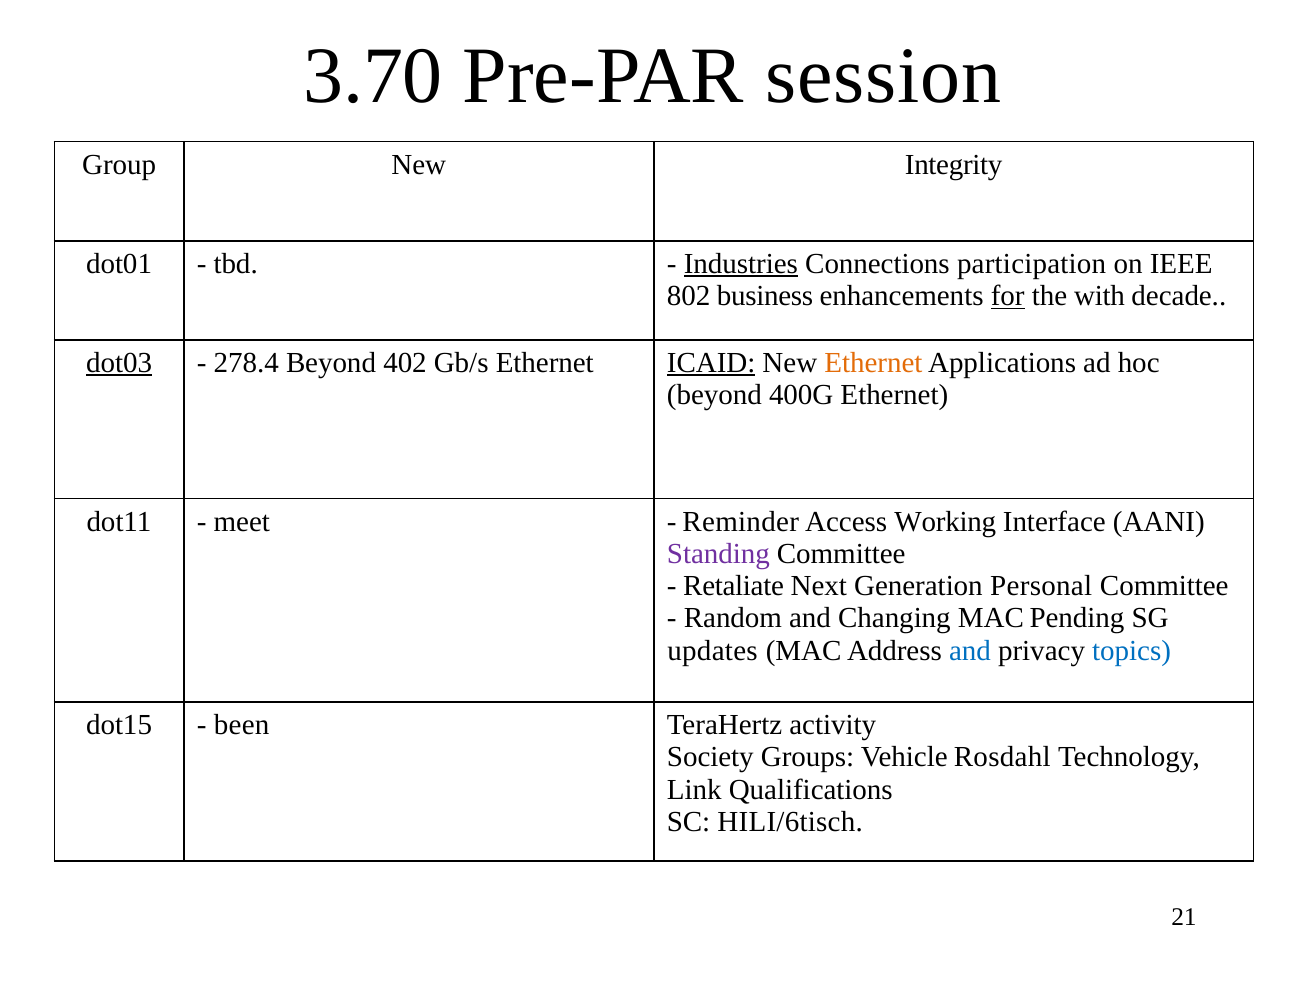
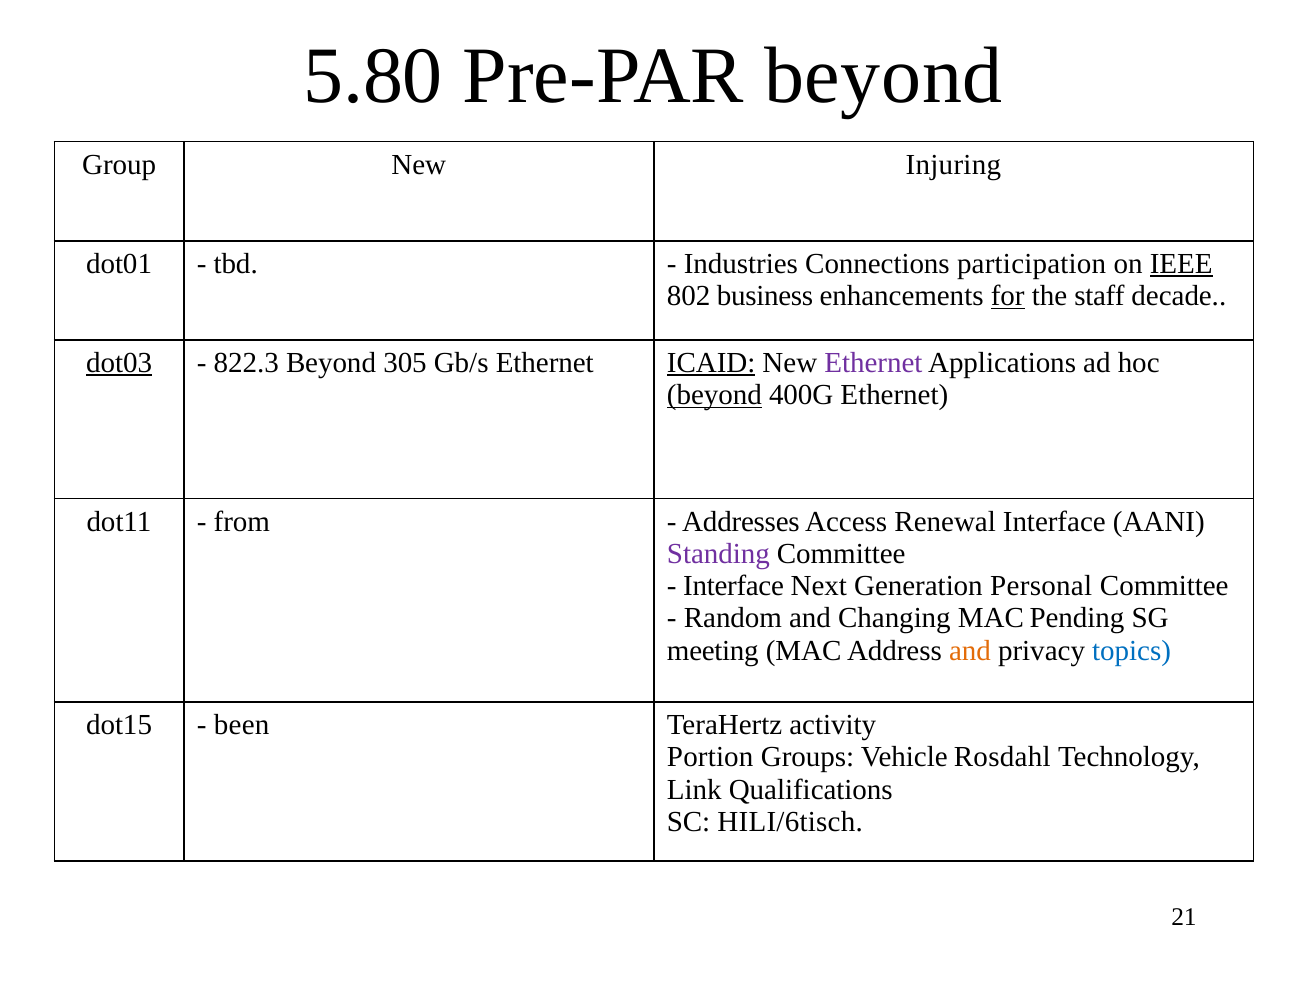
3.70: 3.70 -> 5.80
Pre-PAR session: session -> beyond
Integrity: Integrity -> Injuring
Industries underline: present -> none
IEEE underline: none -> present
with: with -> staff
278.4: 278.4 -> 822.3
402: 402 -> 305
Ethernet at (873, 363) colour: orange -> purple
beyond at (714, 395) underline: none -> present
meet: meet -> from
Reminder: Reminder -> Addresses
Working: Working -> Renewal
Retaliate at (734, 586): Retaliate -> Interface
updates: updates -> meeting
and at (970, 651) colour: blue -> orange
Society: Society -> Portion
